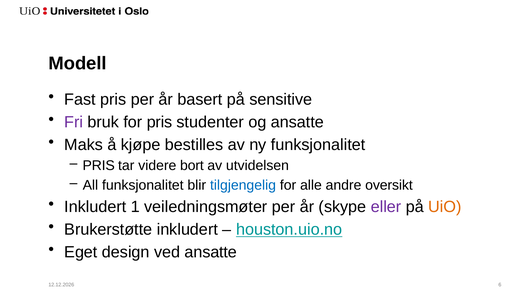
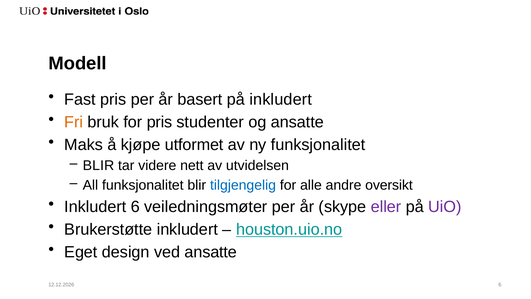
på sensitive: sensitive -> inkludert
Fri colour: purple -> orange
bestilles: bestilles -> utformet
PRIS at (99, 165): PRIS -> BLIR
bort: bort -> nett
Inkludert 1: 1 -> 6
UiO colour: orange -> purple
